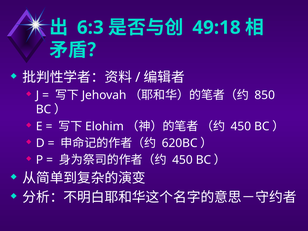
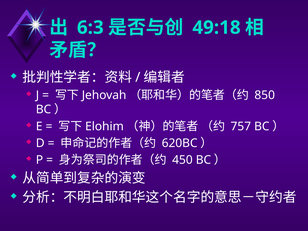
450 at (241, 126): 450 -> 757
